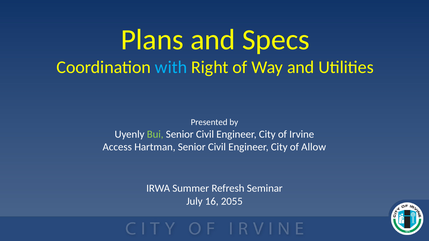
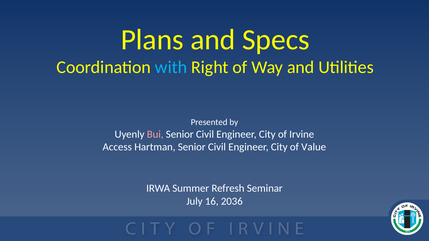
Bui colour: light green -> pink
Allow: Allow -> Value
2055: 2055 -> 2036
